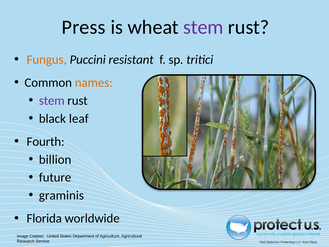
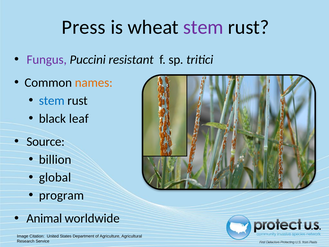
Fungus colour: orange -> purple
stem at (52, 101) colour: purple -> blue
Fourth: Fourth -> Source
future: future -> global
graminis: graminis -> program
Florida: Florida -> Animal
